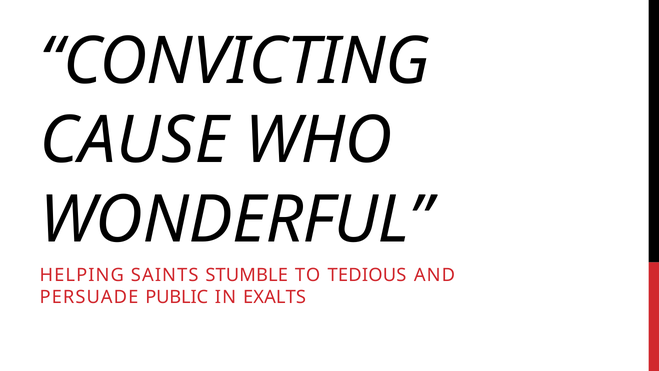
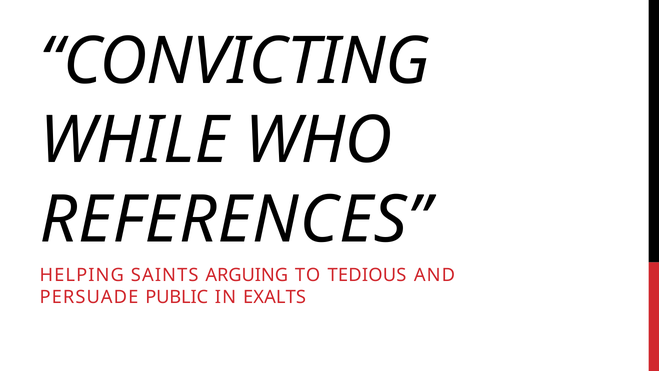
CAUSE: CAUSE -> WHILE
WONDERFUL: WONDERFUL -> REFERENCES
STUMBLE: STUMBLE -> ARGUING
